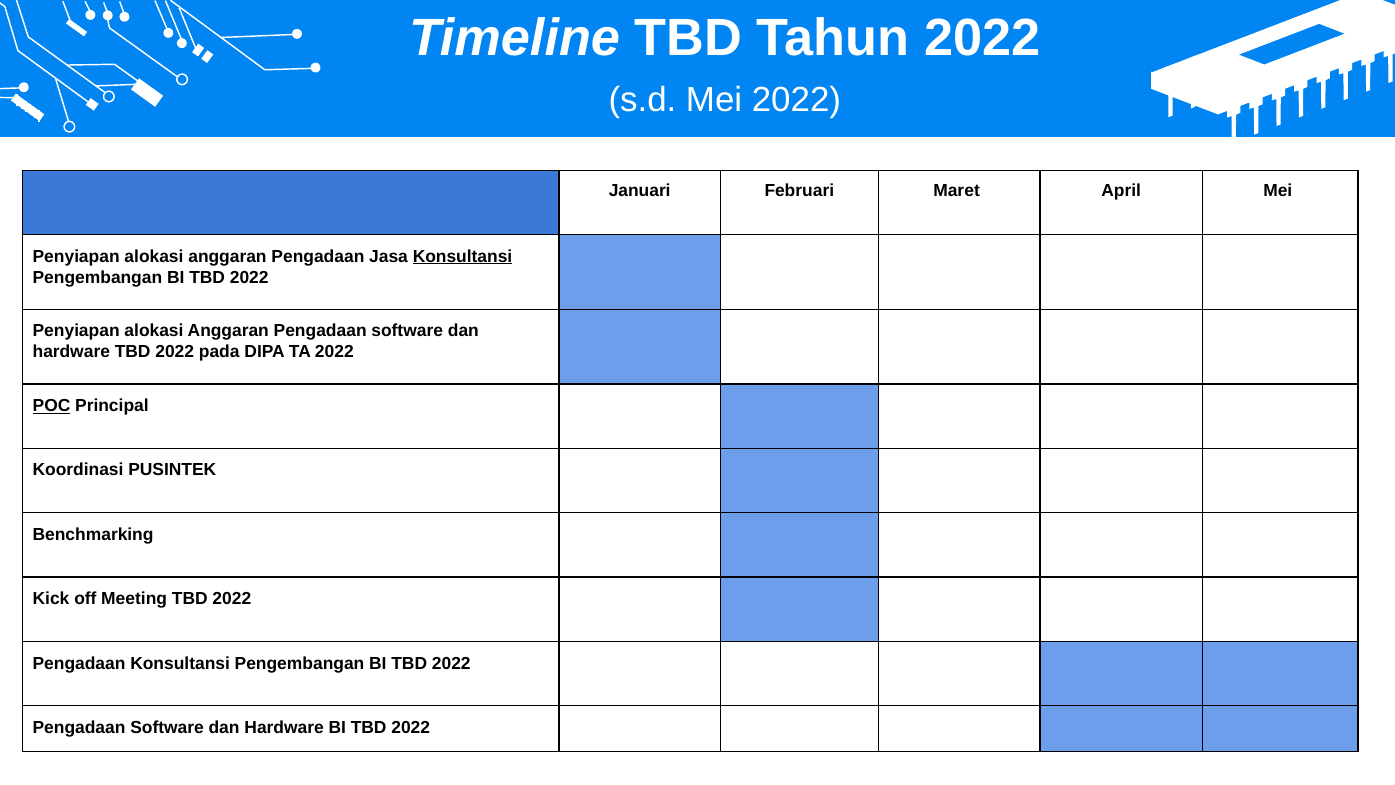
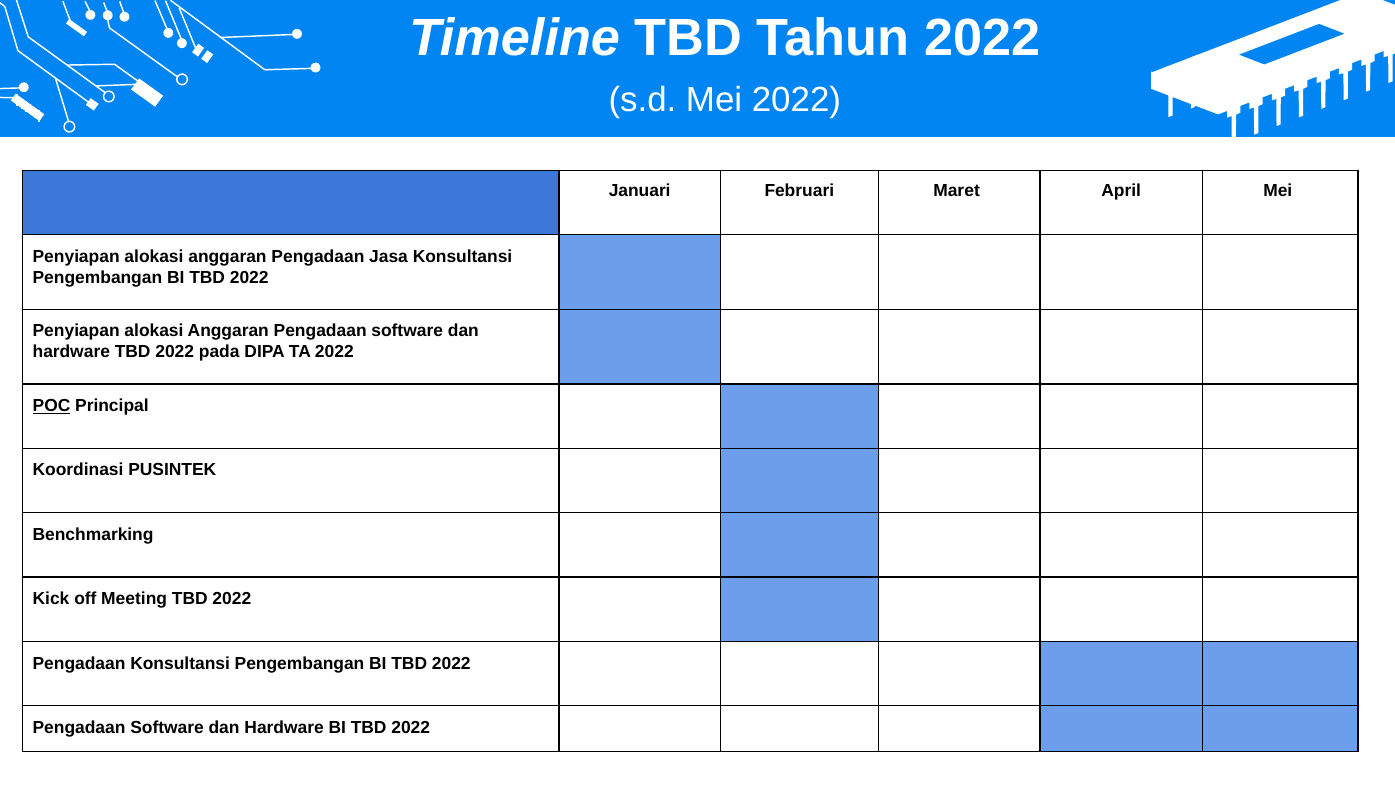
Konsultansi at (463, 256) underline: present -> none
